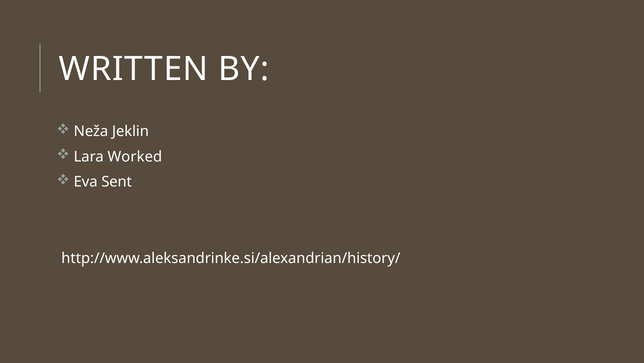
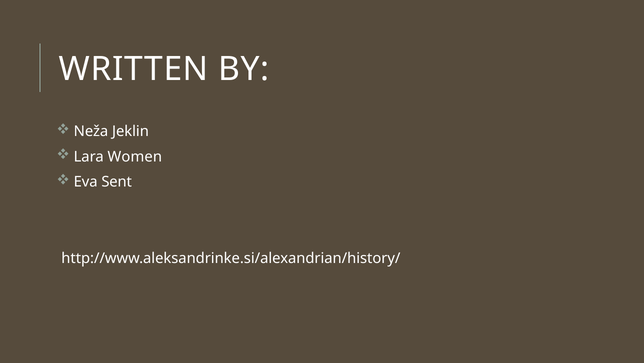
Worked: Worked -> Women
